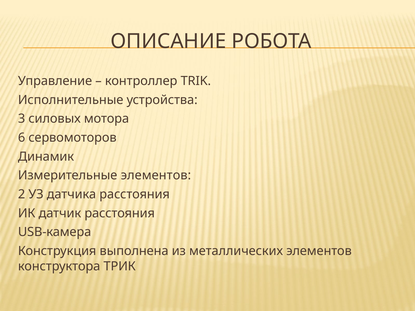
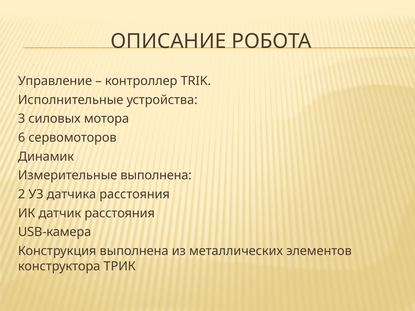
Измерительные элементов: элементов -> выполнена
